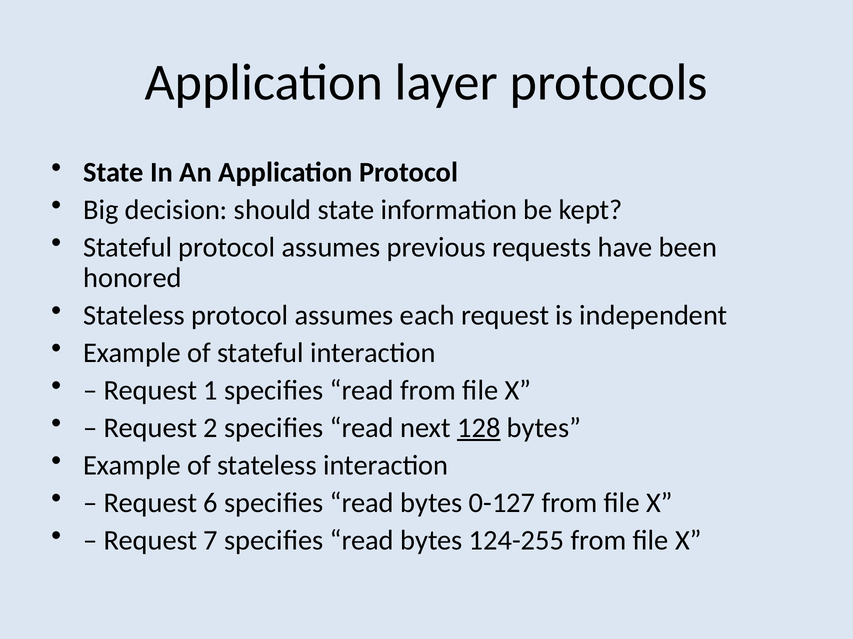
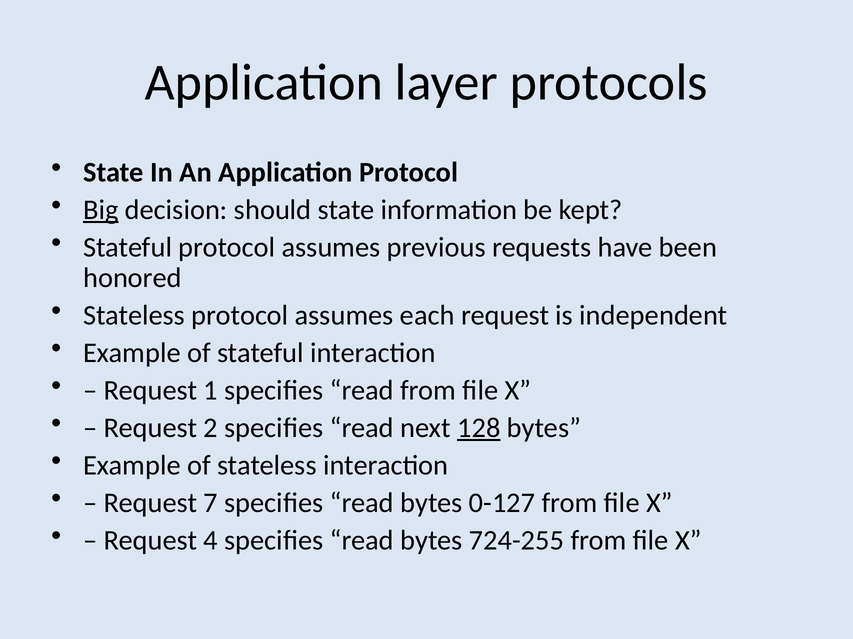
Big underline: none -> present
6: 6 -> 7
7: 7 -> 4
124-255: 124-255 -> 724-255
